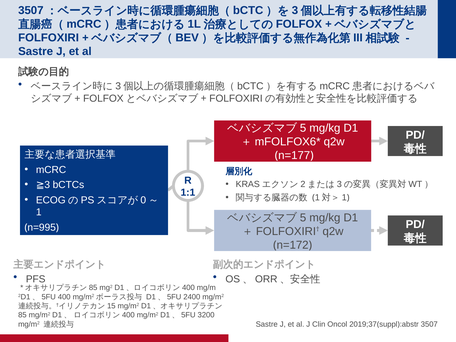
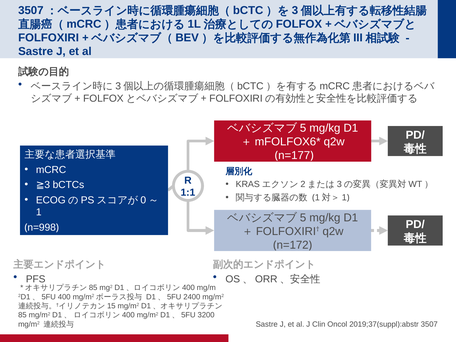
n=995: n=995 -> n=998
